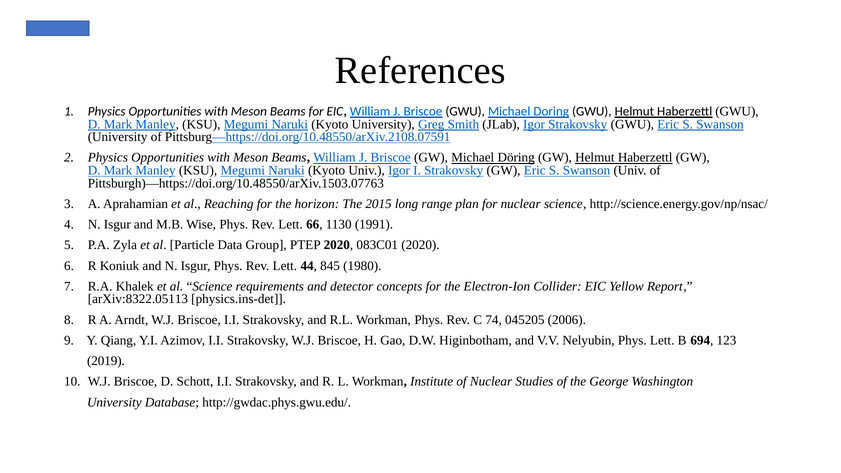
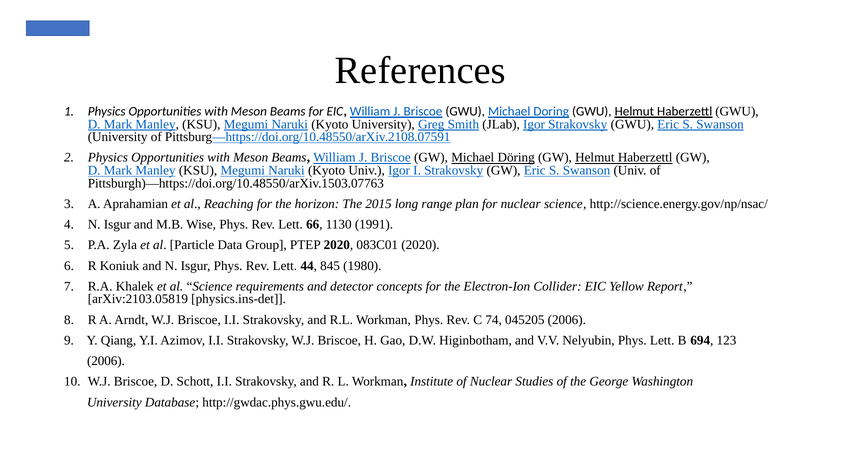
arXiv:8322.05113: arXiv:8322.05113 -> arXiv:2103.05819
2019 at (106, 361): 2019 -> 2006
